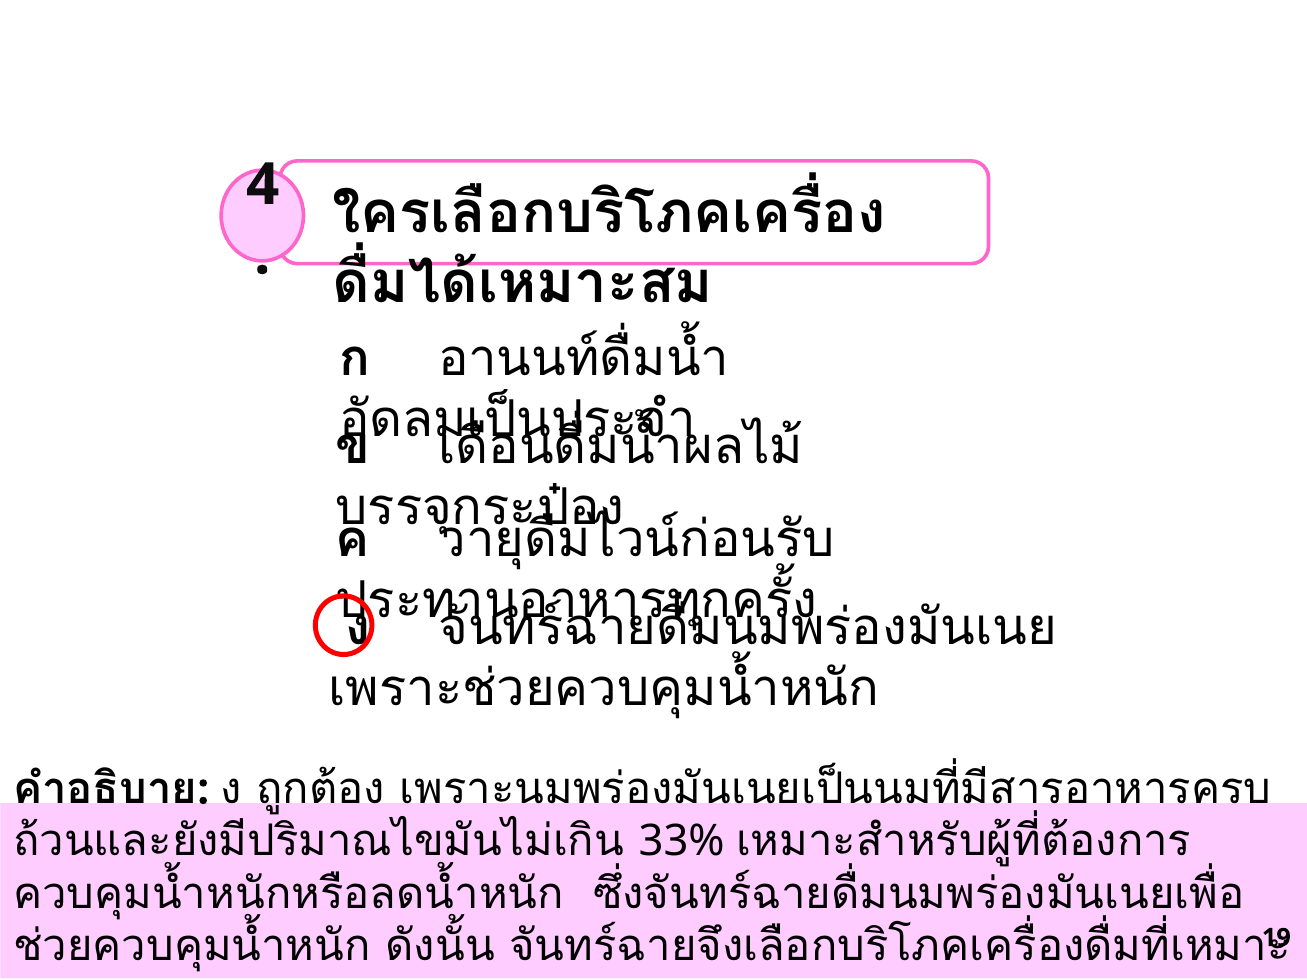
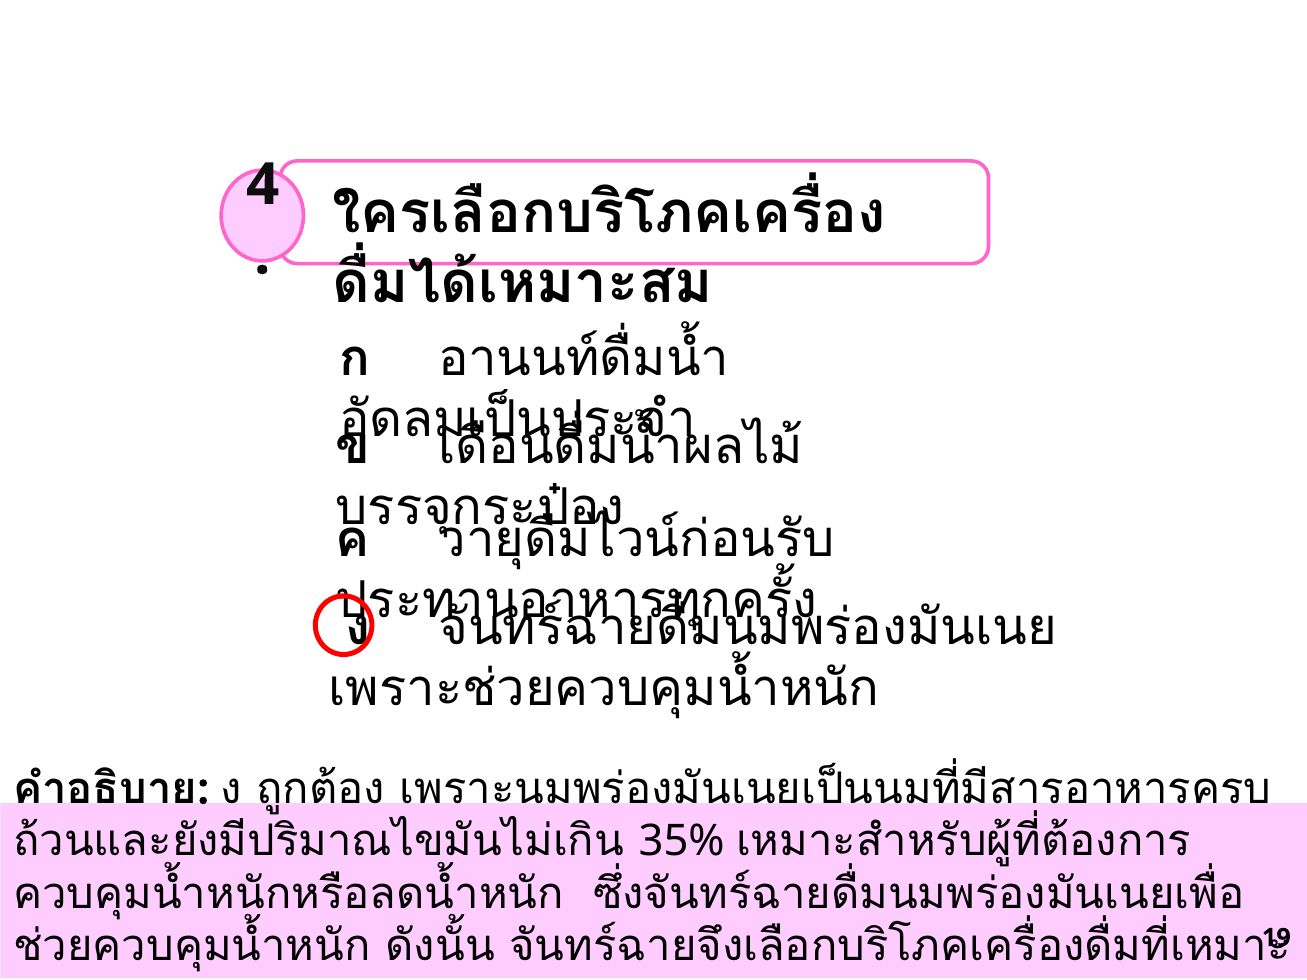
33%: 33% -> 35%
